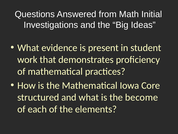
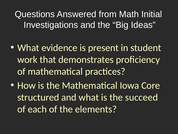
become: become -> succeed
